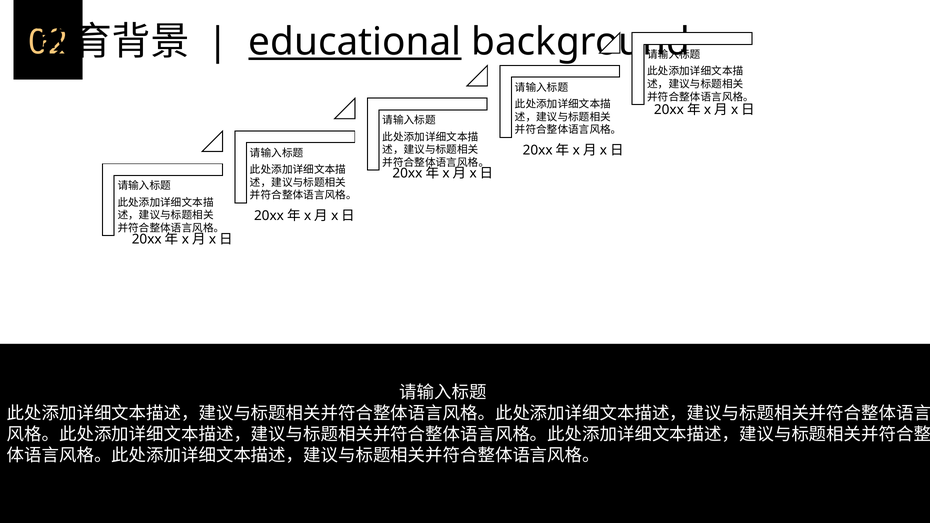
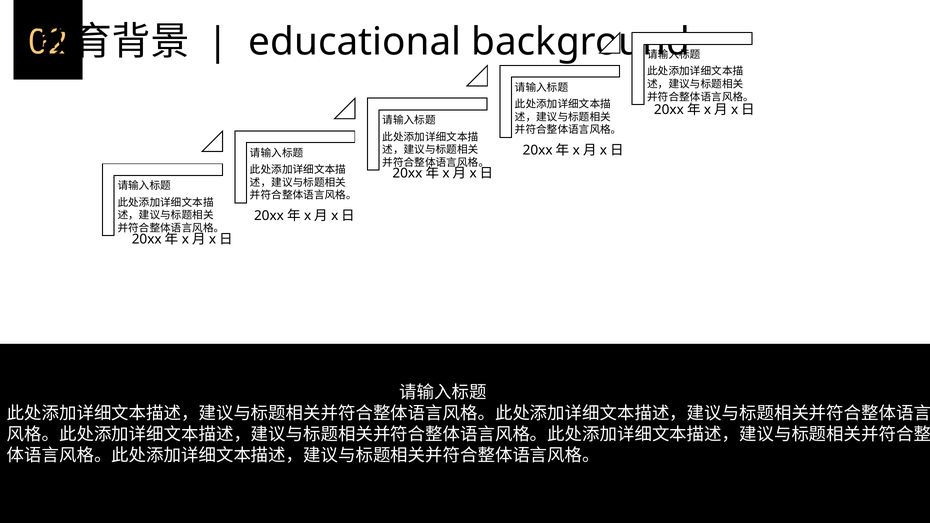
educational underline: present -> none
